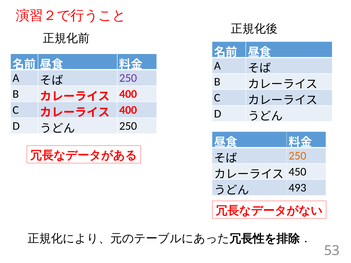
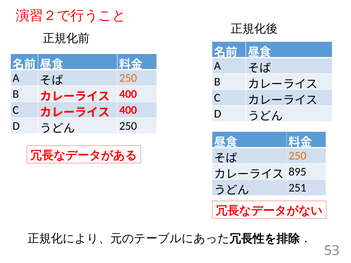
250 at (128, 78) colour: purple -> orange
450: 450 -> 895
493: 493 -> 251
